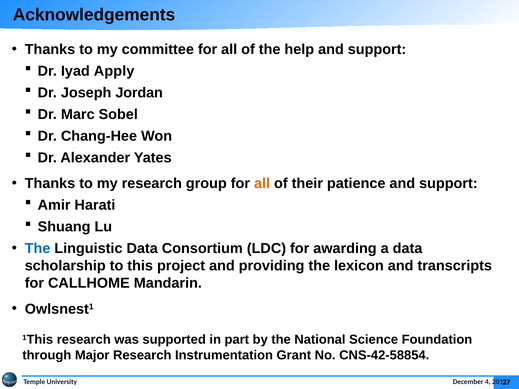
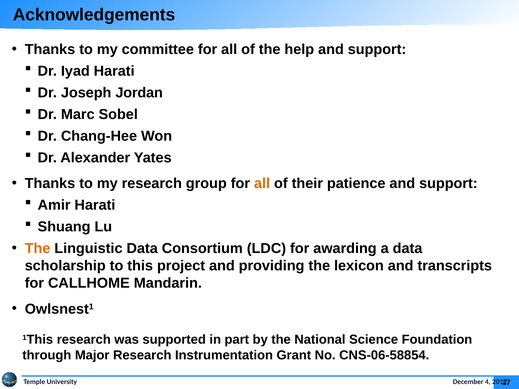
Iyad Apply: Apply -> Harati
The at (38, 249) colour: blue -> orange
CNS-42-58854: CNS-42-58854 -> CNS-06-58854
